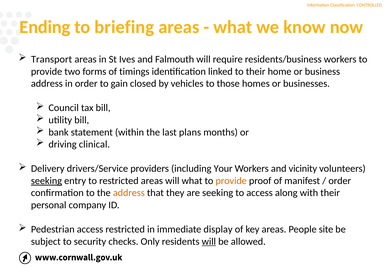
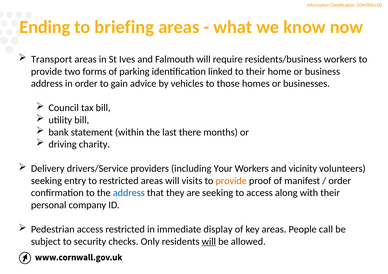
timings: timings -> parking
closed: closed -> advice
plans: plans -> there
clinical: clinical -> charity
seeking at (46, 181) underline: present -> none
will what: what -> visits
address at (129, 193) colour: orange -> blue
site: site -> call
